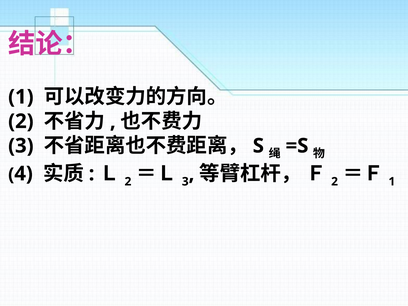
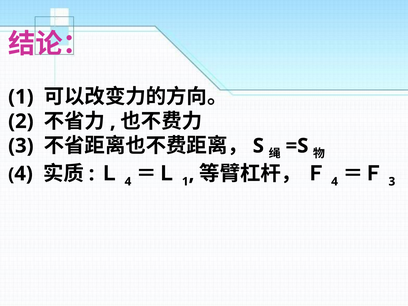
2 at (128, 182): 2 -> 4
3 at (185, 182): 3 -> 1
2 at (335, 182): 2 -> 4
1 at (392, 182): 1 -> 3
